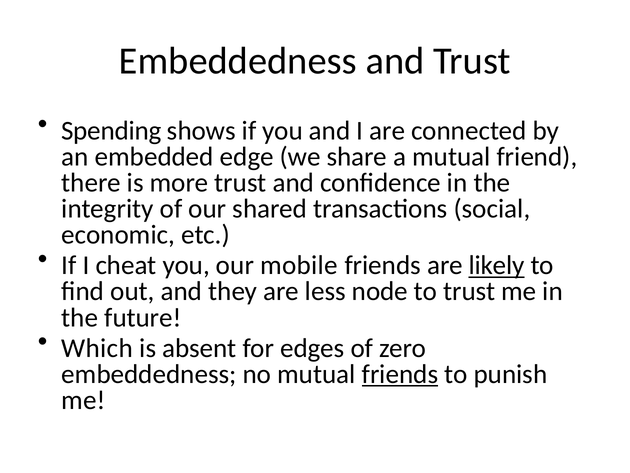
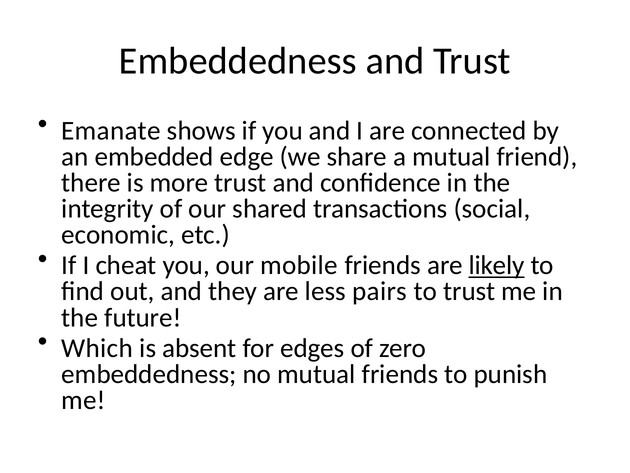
Spending: Spending -> Emanate
node: node -> pairs
friends at (400, 374) underline: present -> none
